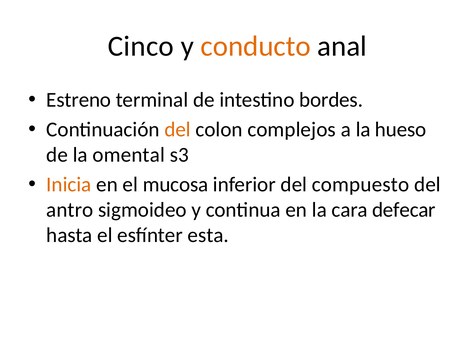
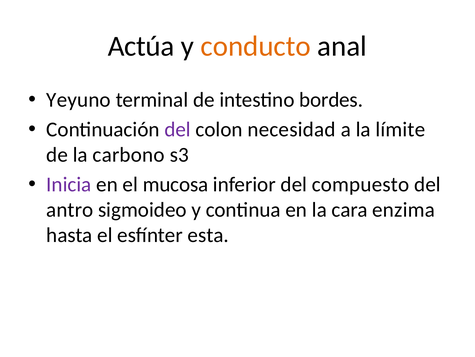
Cinco: Cinco -> Actúa
Estreno: Estreno -> Yeyuno
del at (178, 129) colour: orange -> purple
complejos: complejos -> necesidad
hueso: hueso -> límite
omental: omental -> carbono
Inicia colour: orange -> purple
defecar: defecar -> enzima
